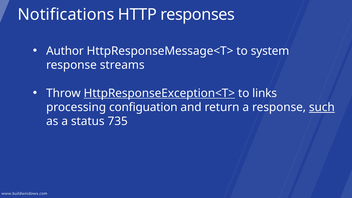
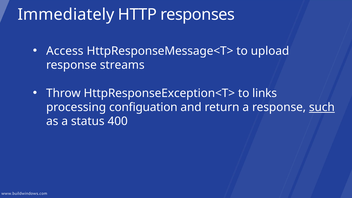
Notifications: Notifications -> Immediately
Author: Author -> Access
system: system -> upload
HttpResponseException<T> underline: present -> none
735: 735 -> 400
